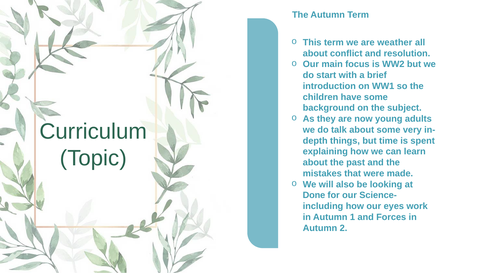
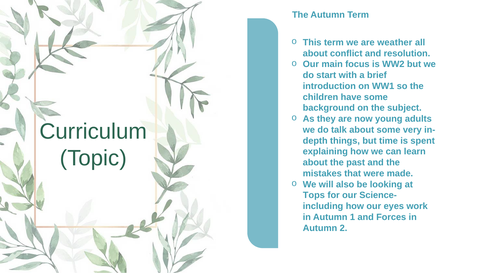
Done: Done -> Tops
